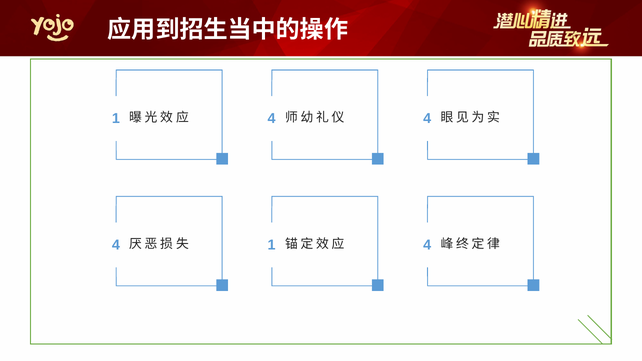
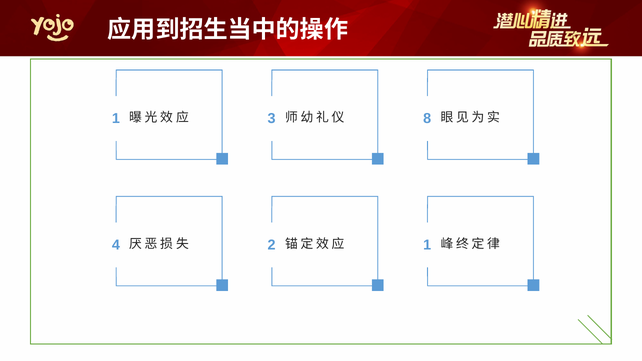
4 at (272, 119): 4 -> 3
4 at (427, 119): 4 -> 8
1 at (272, 245): 1 -> 2
4 at (427, 245): 4 -> 1
